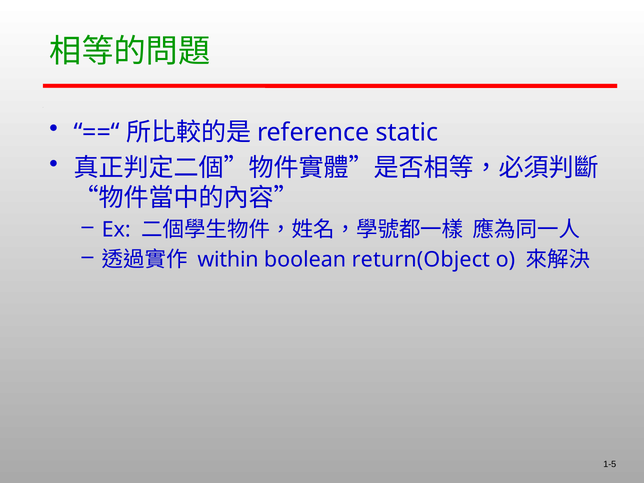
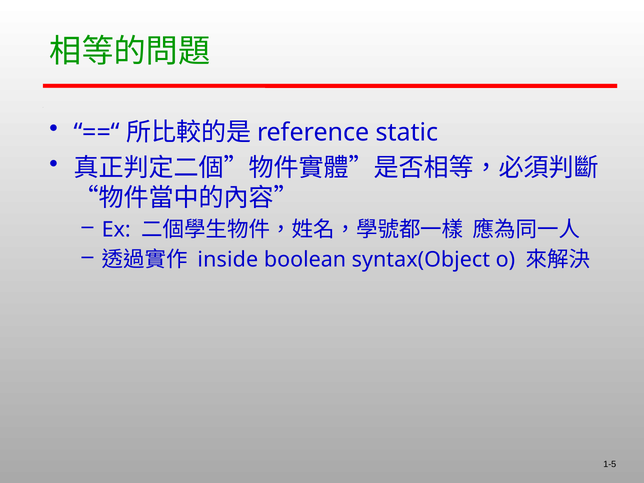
within: within -> inside
return(Object: return(Object -> syntax(Object
